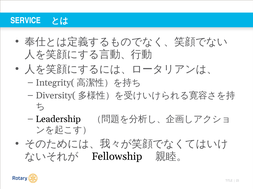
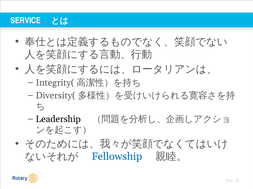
Fellowship colour: black -> blue
